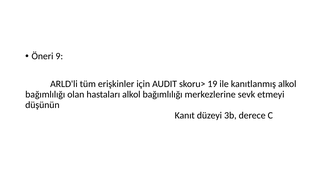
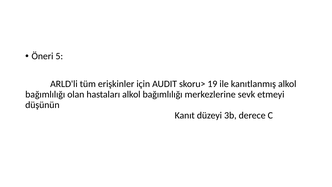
9: 9 -> 5
